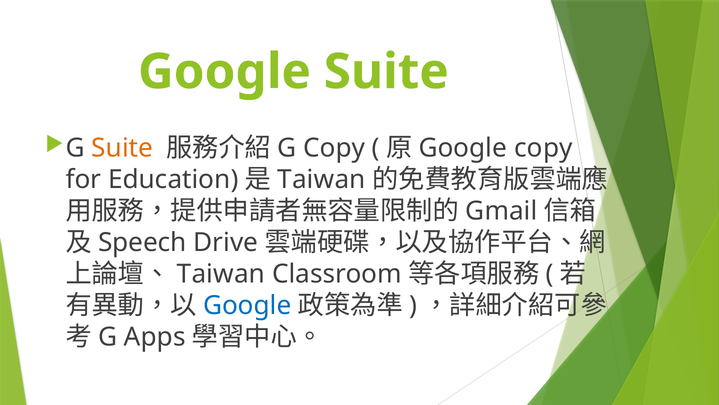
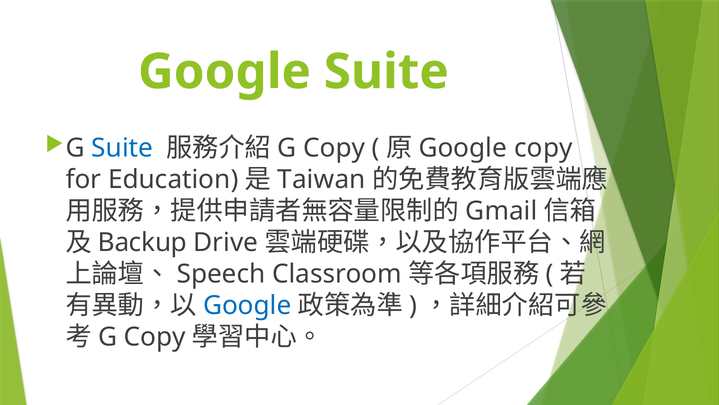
Suite at (122, 148) colour: orange -> blue
Speech: Speech -> Backup
Taiwan at (221, 274): Taiwan -> Speech
Apps at (155, 336): Apps -> Copy
